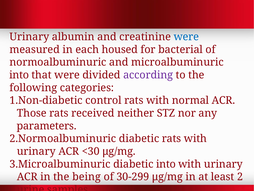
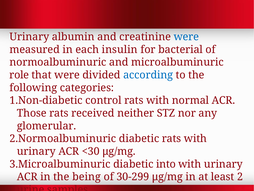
housed: housed -> insulin
into at (19, 75): into -> role
according colour: purple -> blue
parameters: parameters -> glomerular
